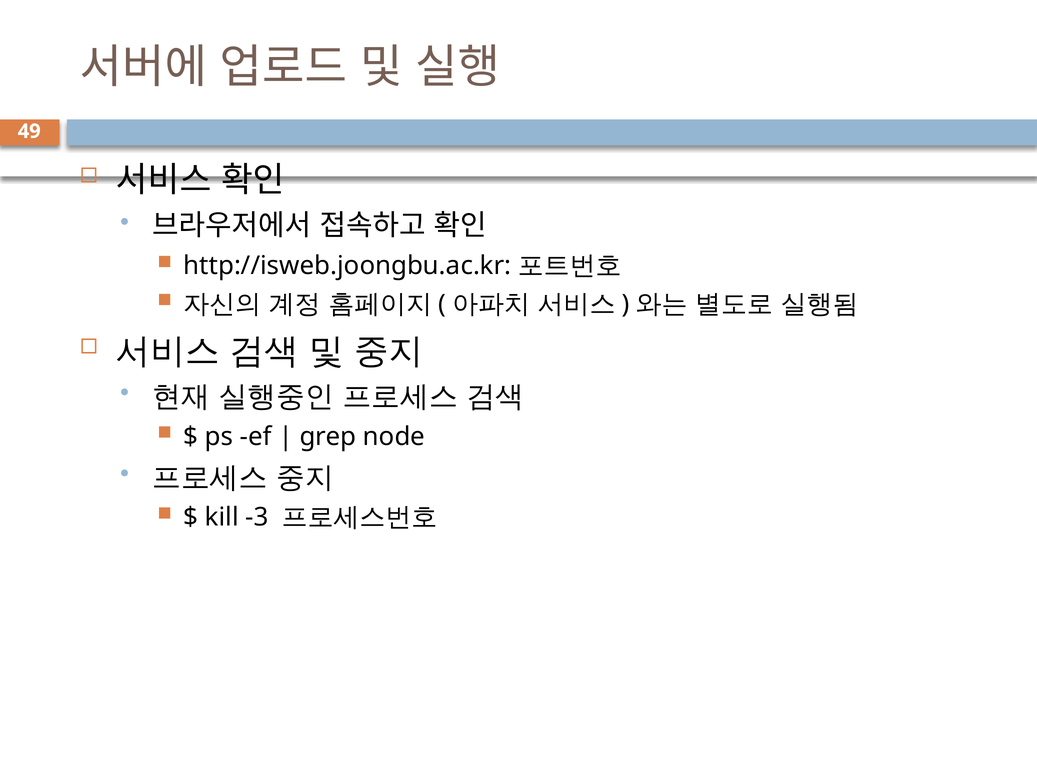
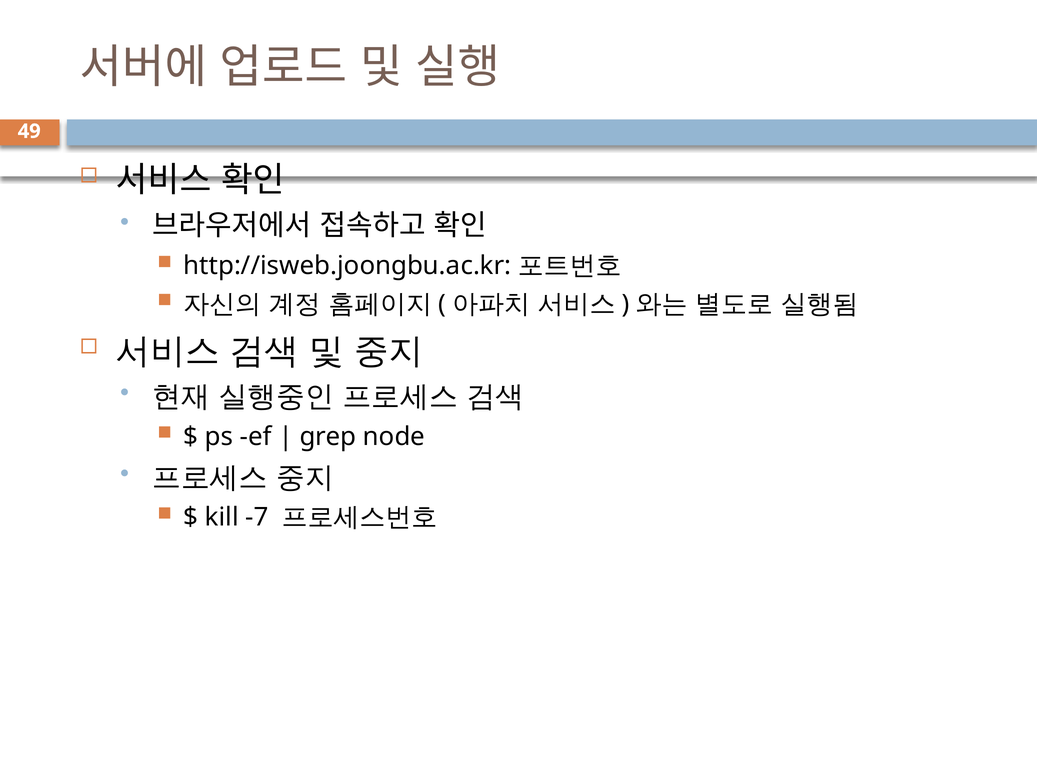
-3: -3 -> -7
